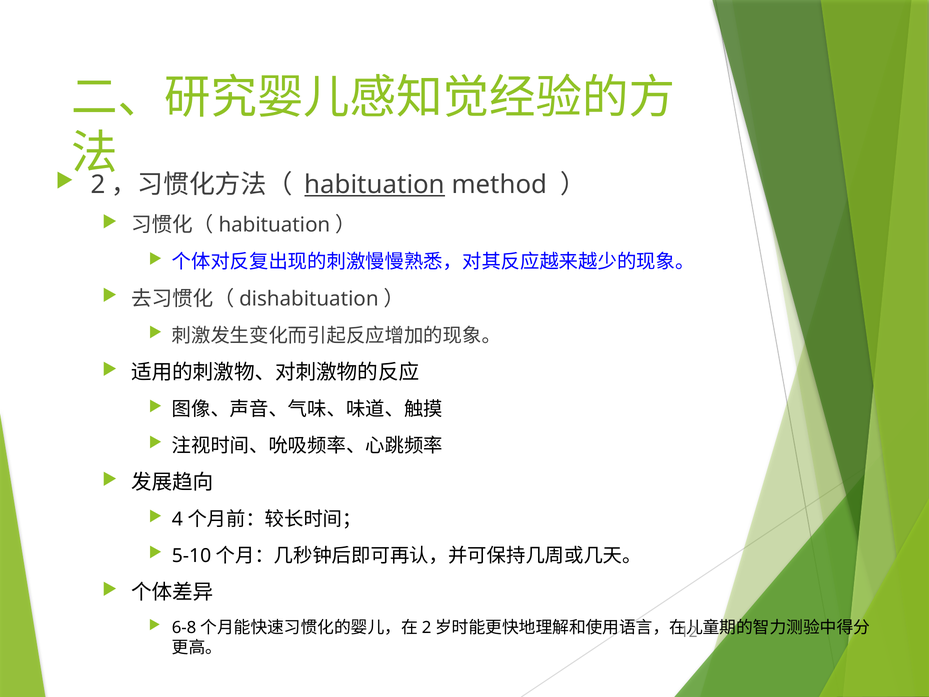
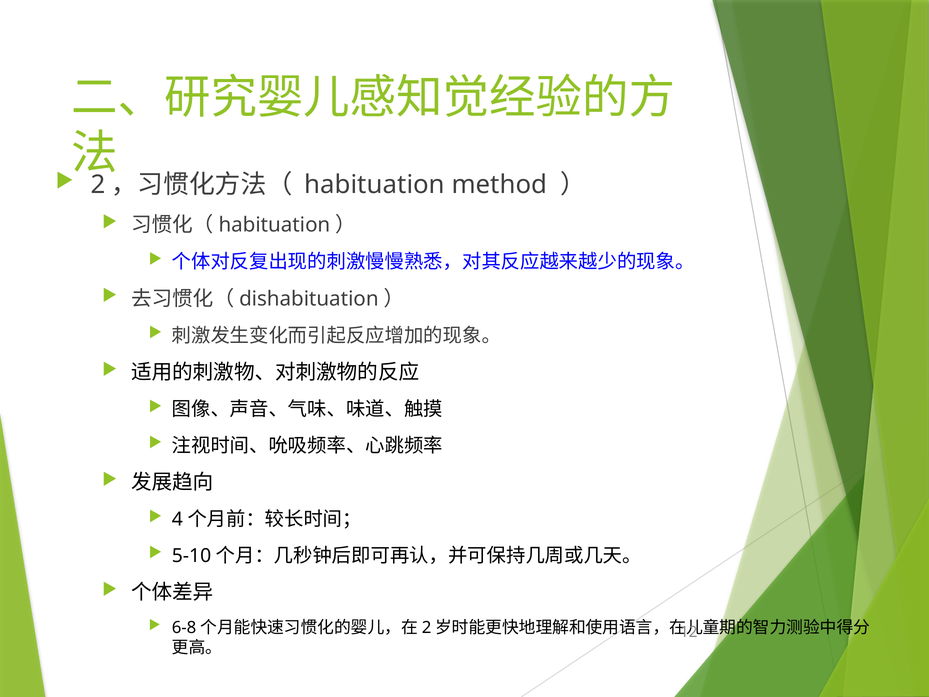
habituation underline: present -> none
